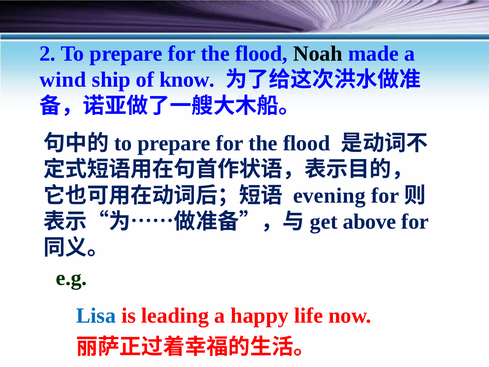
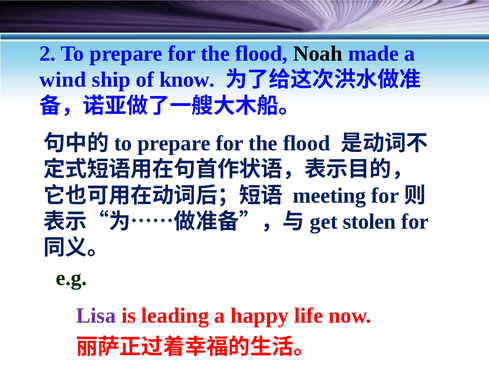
evening: evening -> meeting
above: above -> stolen
Lisa colour: blue -> purple
